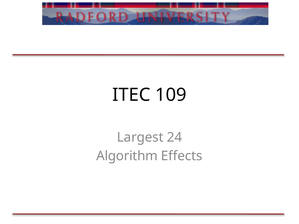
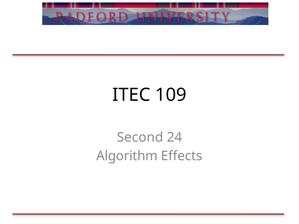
Largest: Largest -> Second
